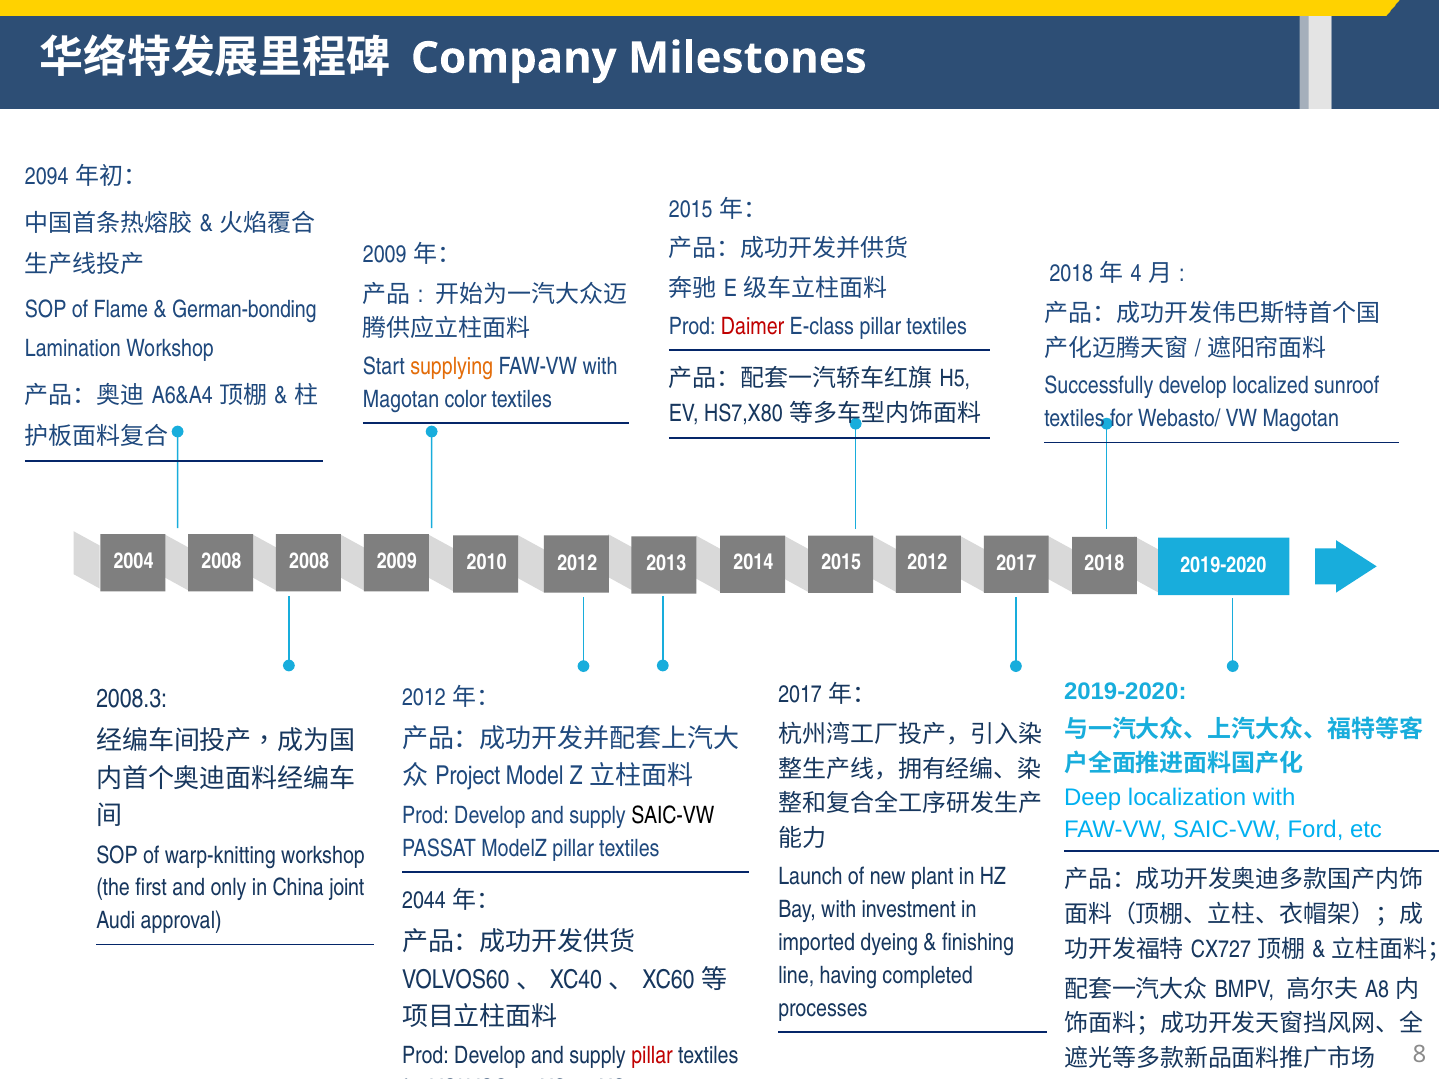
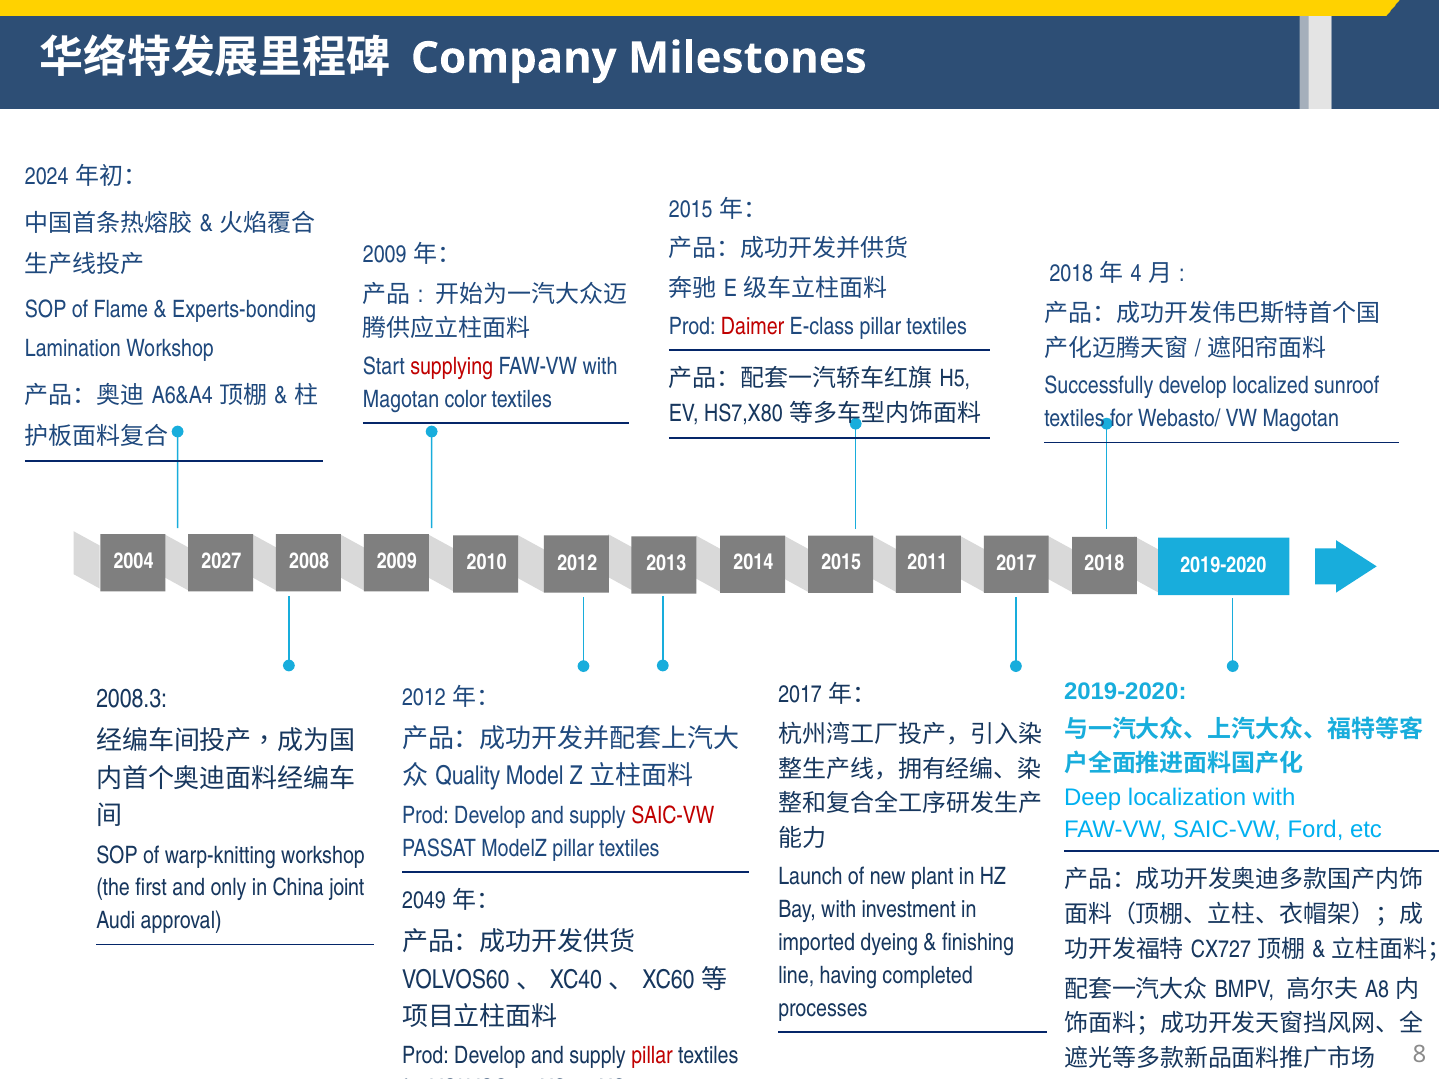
2094: 2094 -> 2024
German-bonding: German-bonding -> Experts-bonding
supplying colour: orange -> red
2004 2008: 2008 -> 2027
2015 2012: 2012 -> 2011
Project: Project -> Quality
SAIC-VW at (673, 816) colour: black -> red
2044: 2044 -> 2049
